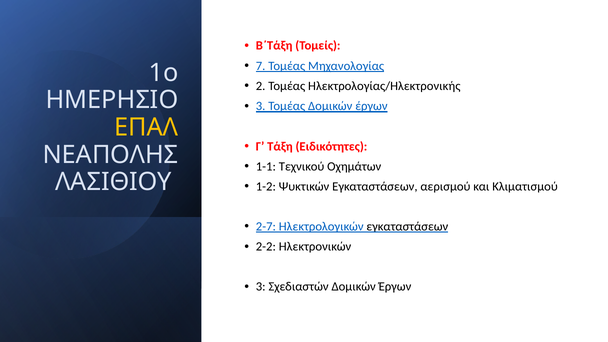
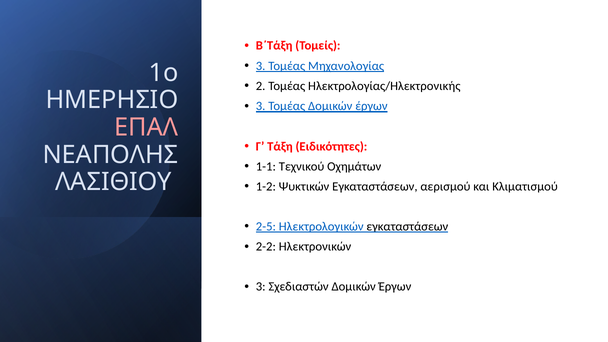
7 at (261, 66): 7 -> 3
ΕΠΑΛ colour: yellow -> pink
2-7: 2-7 -> 2-5
